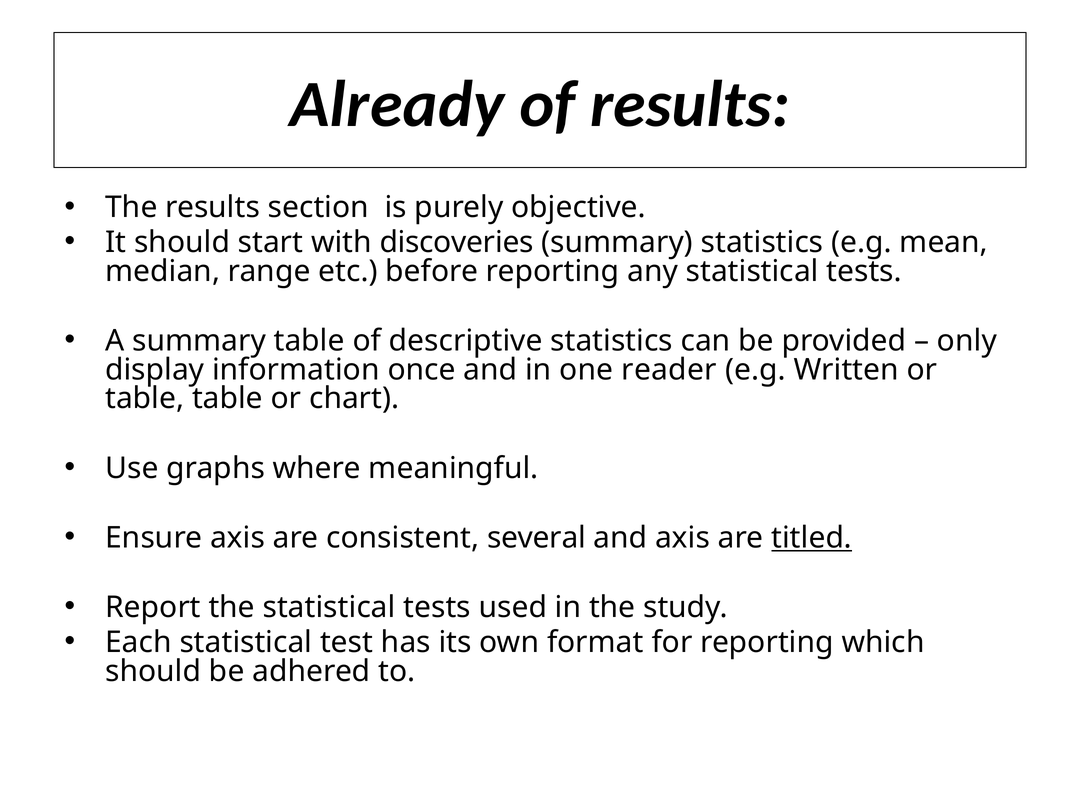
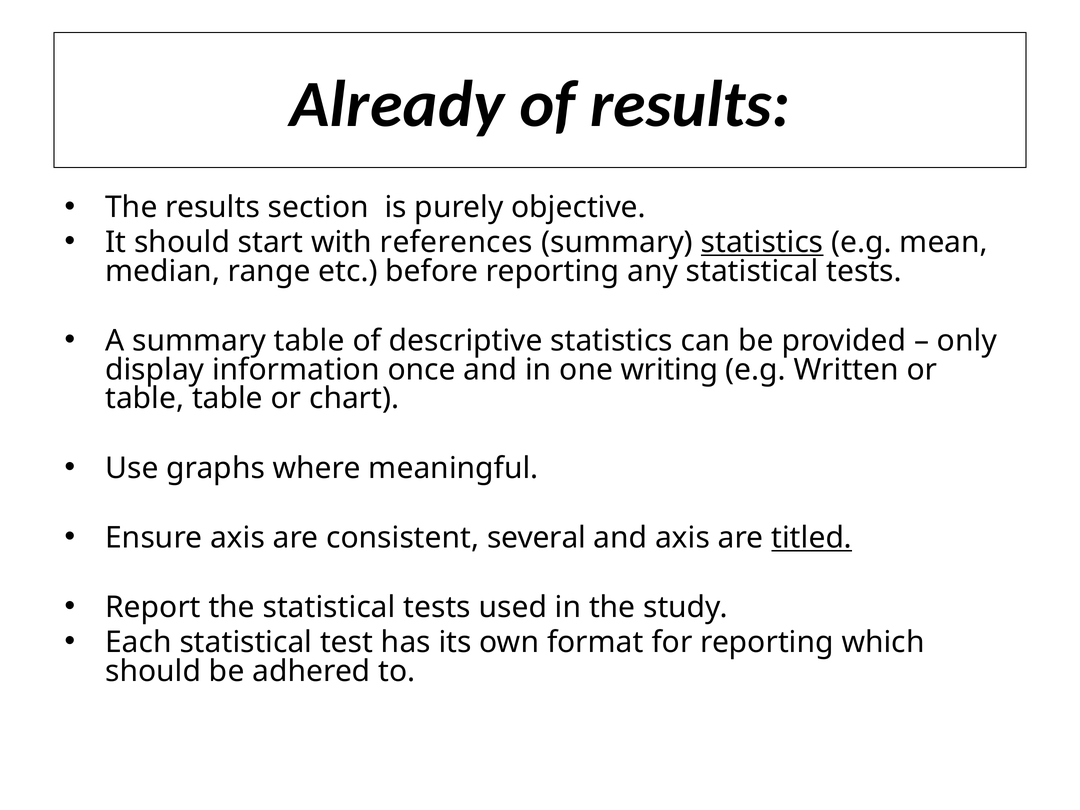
discoveries: discoveries -> references
statistics at (762, 242) underline: none -> present
reader: reader -> writing
